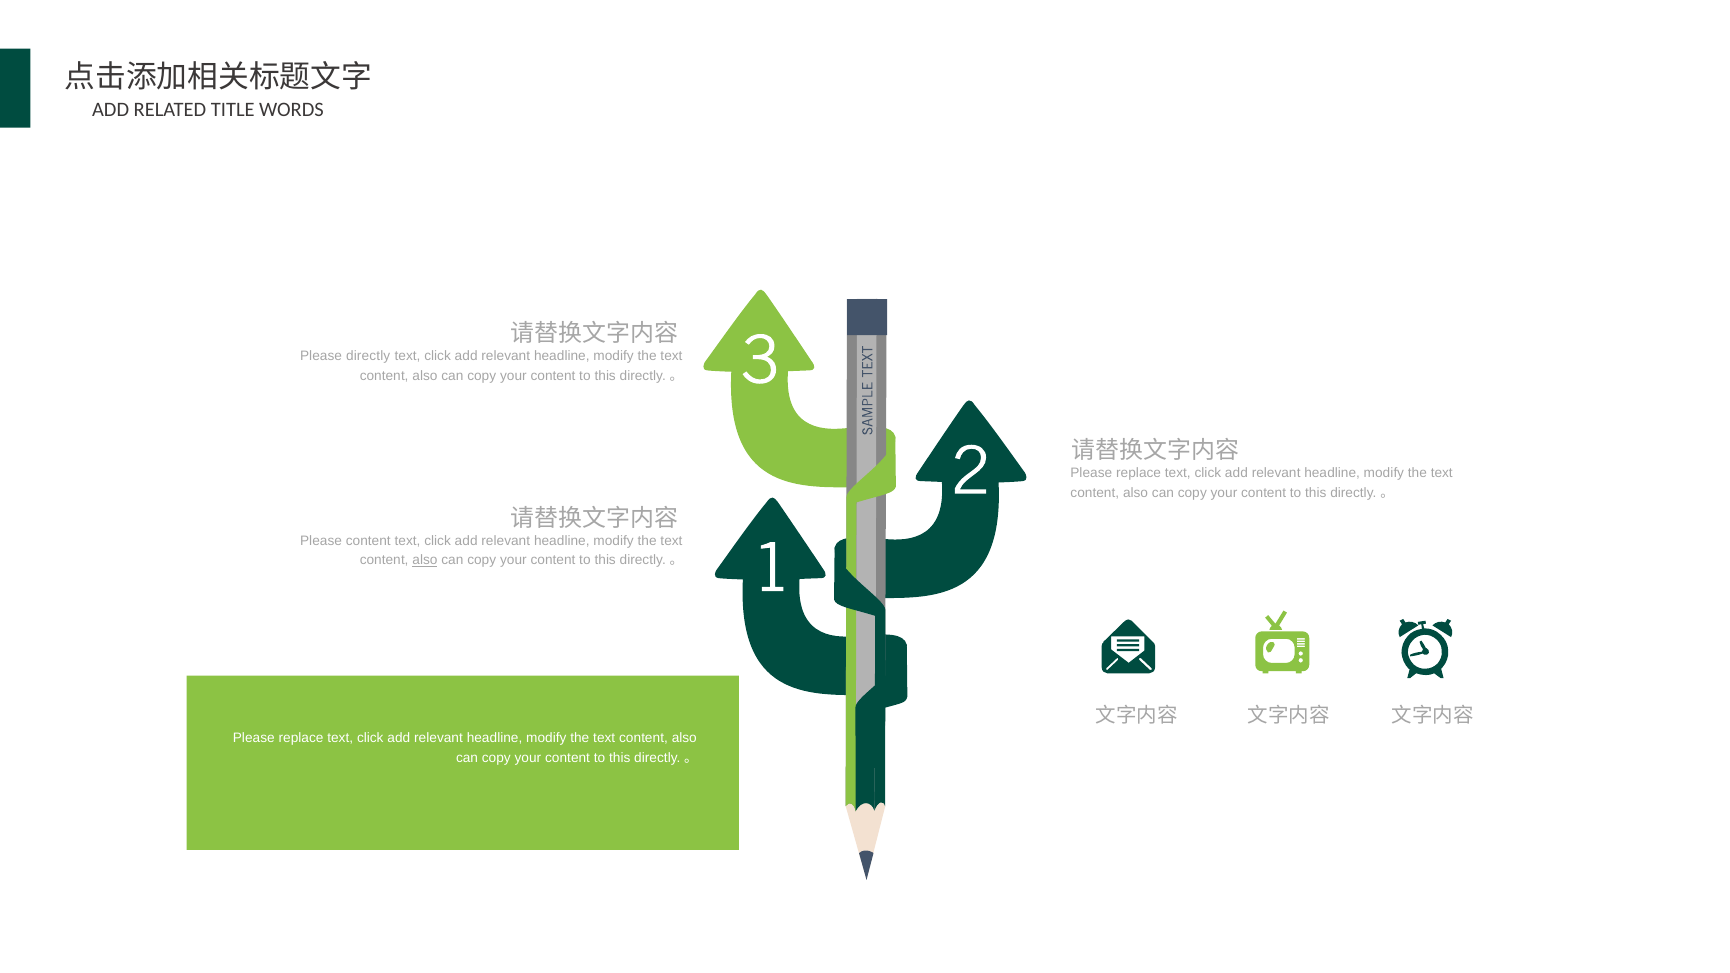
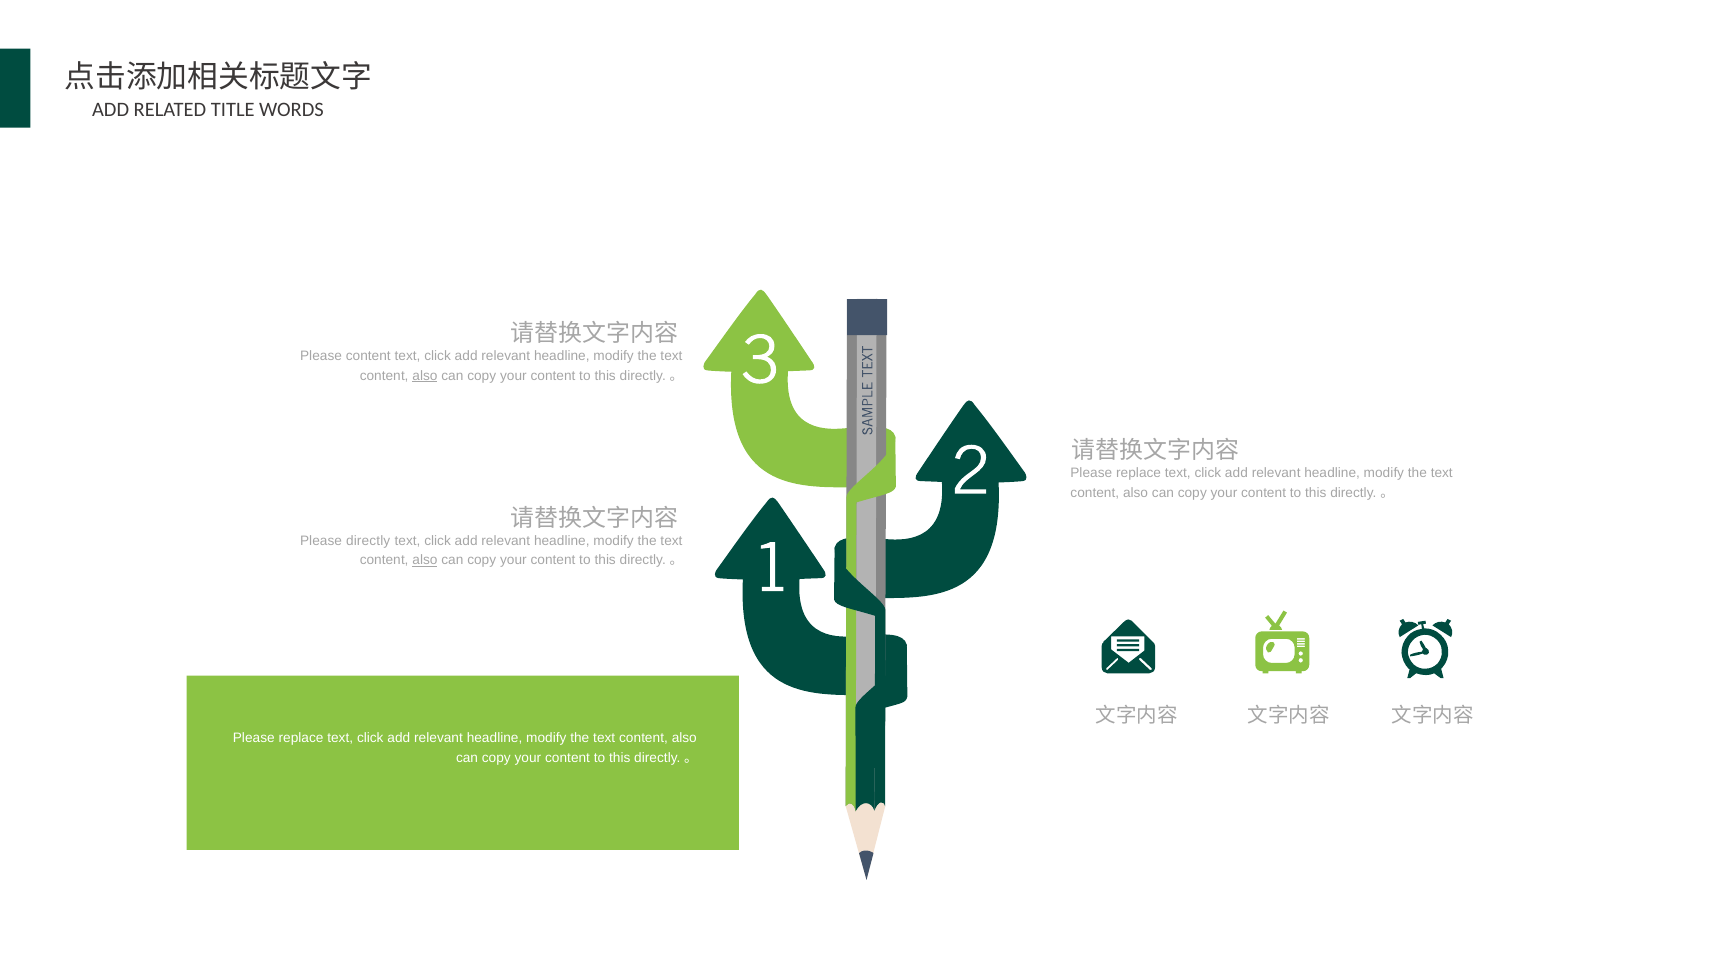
Please directly: directly -> content
also at (425, 376) underline: none -> present
Please content: content -> directly
